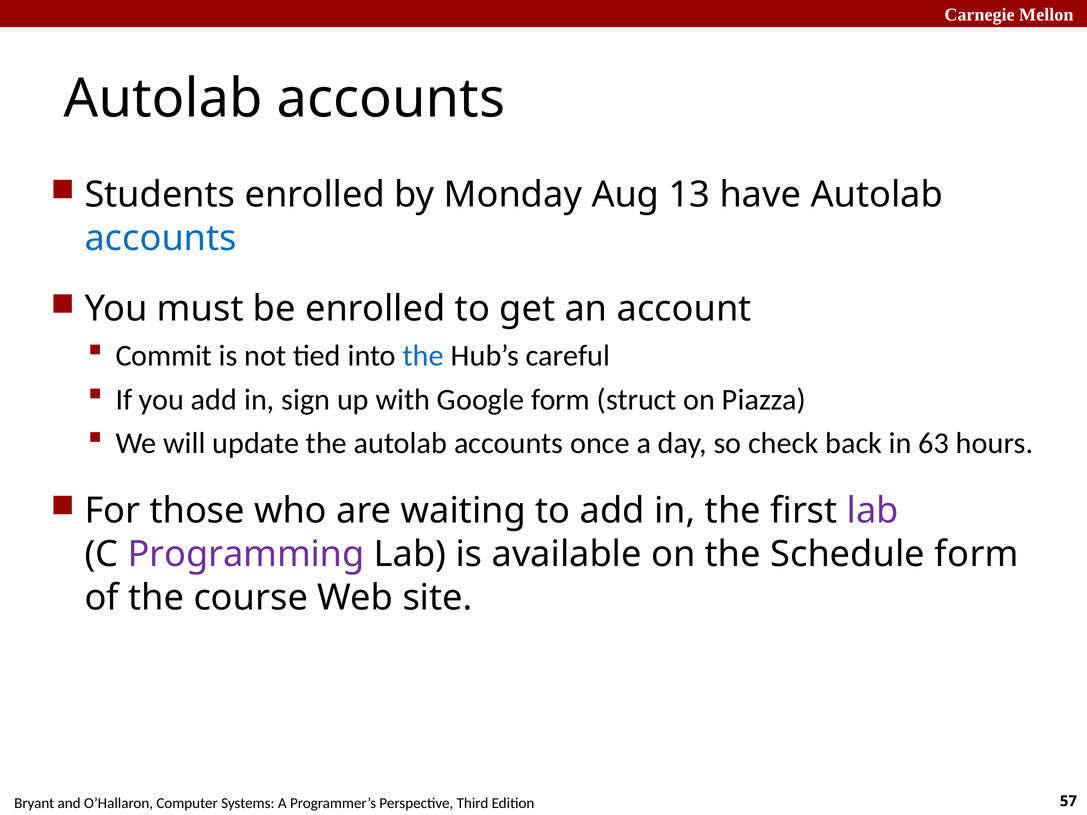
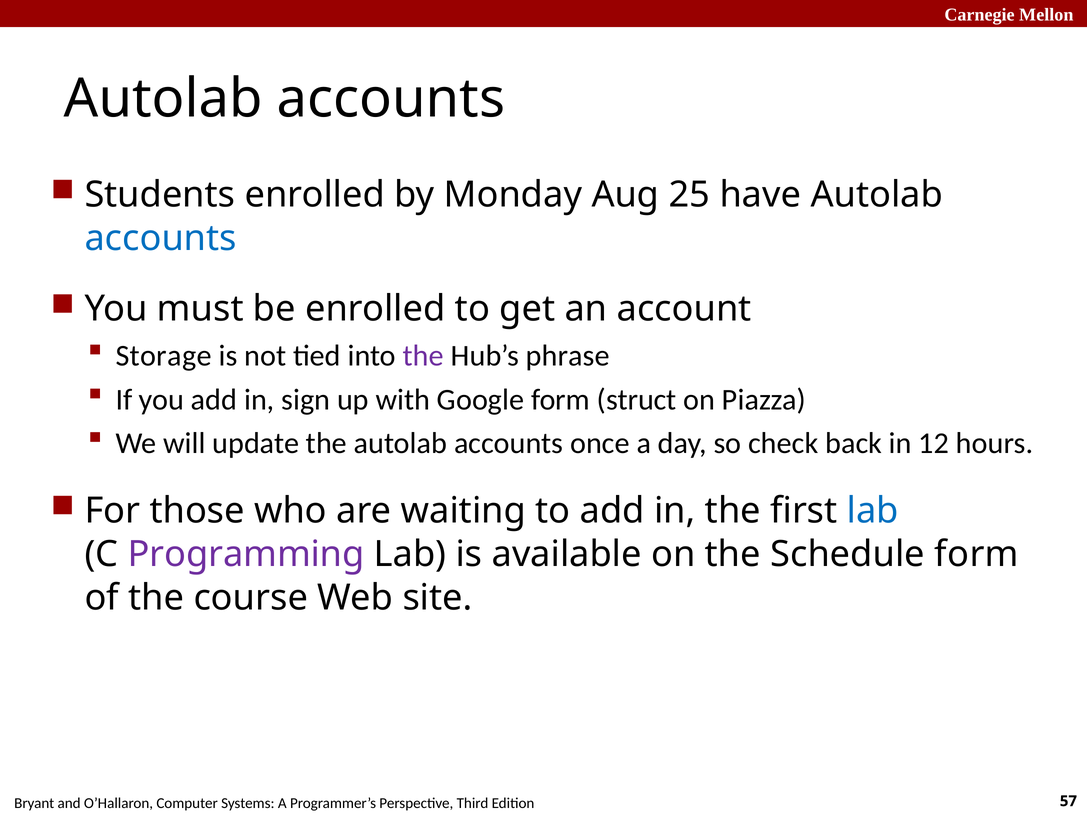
13: 13 -> 25
Commit: Commit -> Storage
the at (423, 356) colour: blue -> purple
careful: careful -> phrase
63: 63 -> 12
lab at (873, 511) colour: purple -> blue
